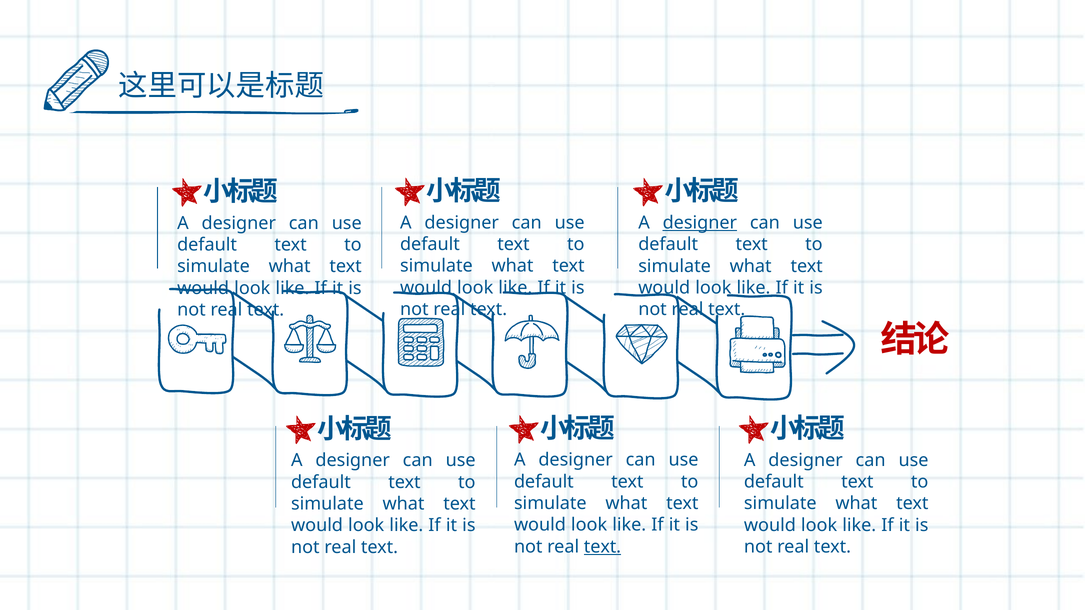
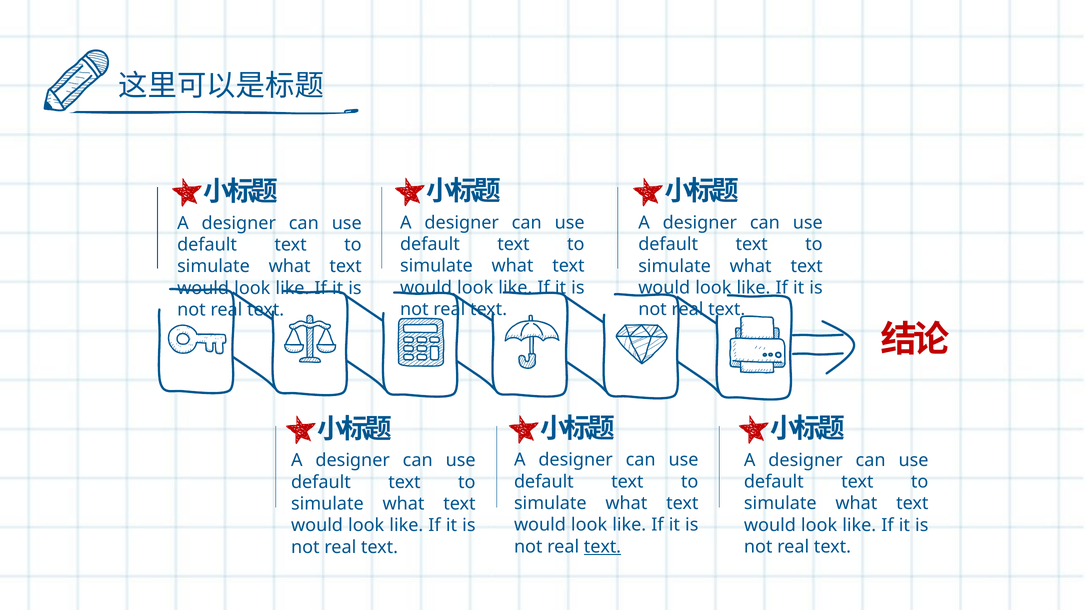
designer at (700, 223) underline: present -> none
